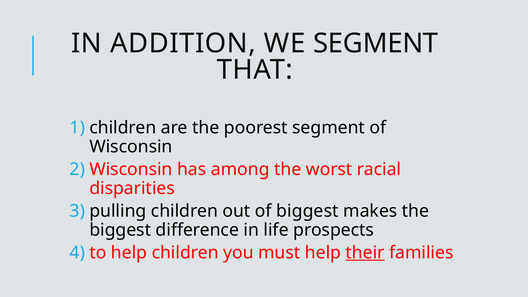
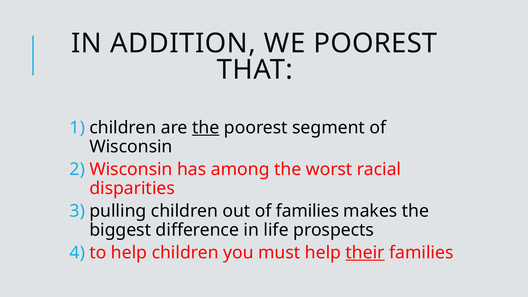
WE SEGMENT: SEGMENT -> POOREST
the at (206, 128) underline: none -> present
of biggest: biggest -> families
